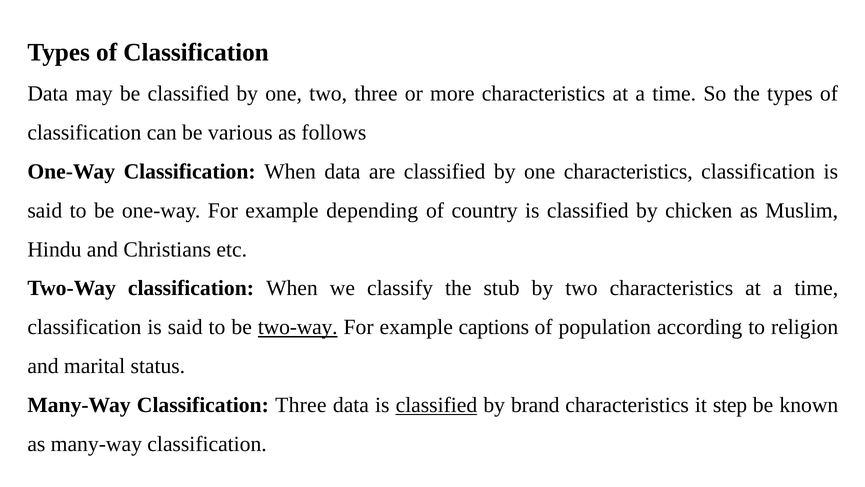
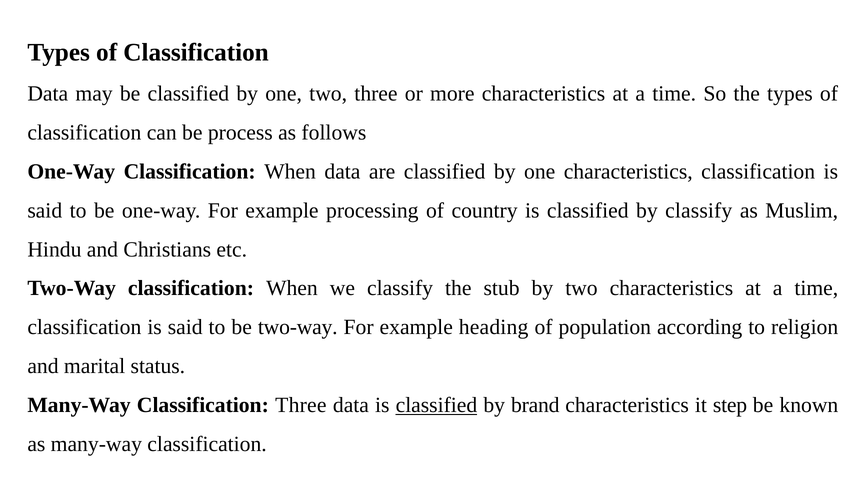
various: various -> process
depending: depending -> processing
by chicken: chicken -> classify
two-way at (298, 327) underline: present -> none
captions: captions -> heading
